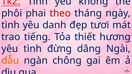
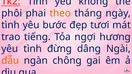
theo colour: red -> orange
danh: danh -> bước
thiết: thiết -> ngợi
